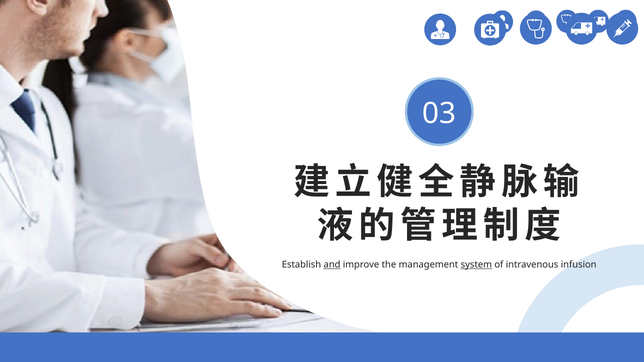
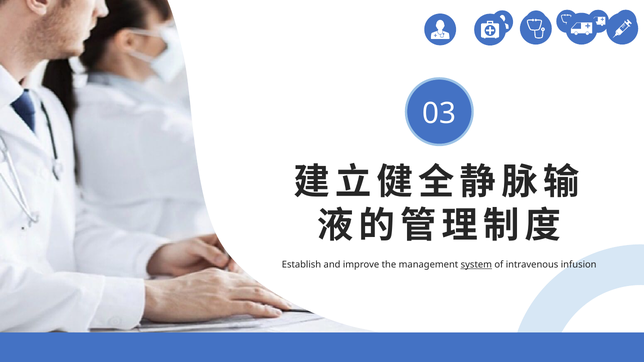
and underline: present -> none
